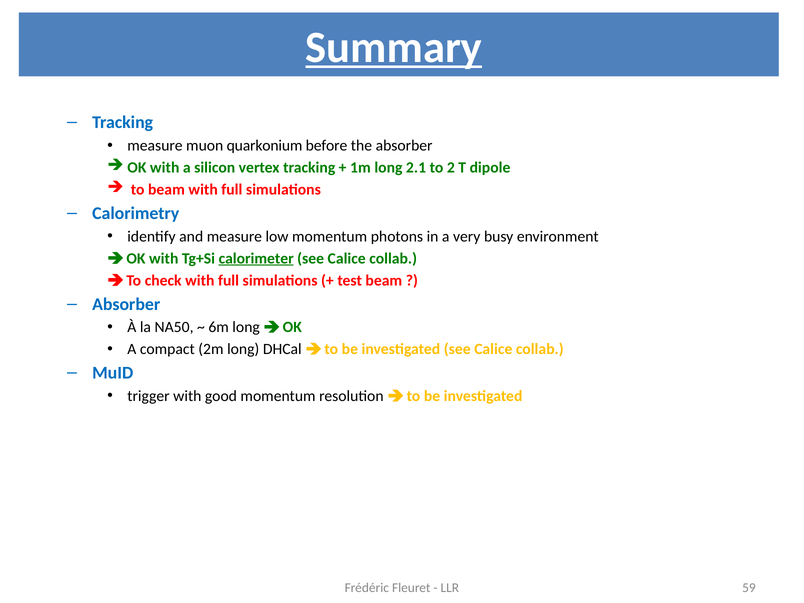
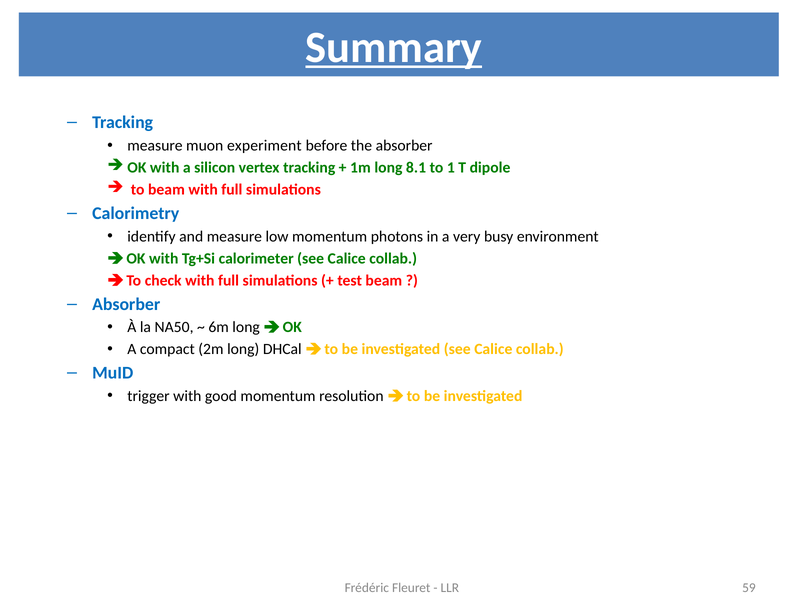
quarkonium: quarkonium -> experiment
2.1: 2.1 -> 8.1
2: 2 -> 1
calorimeter underline: present -> none
